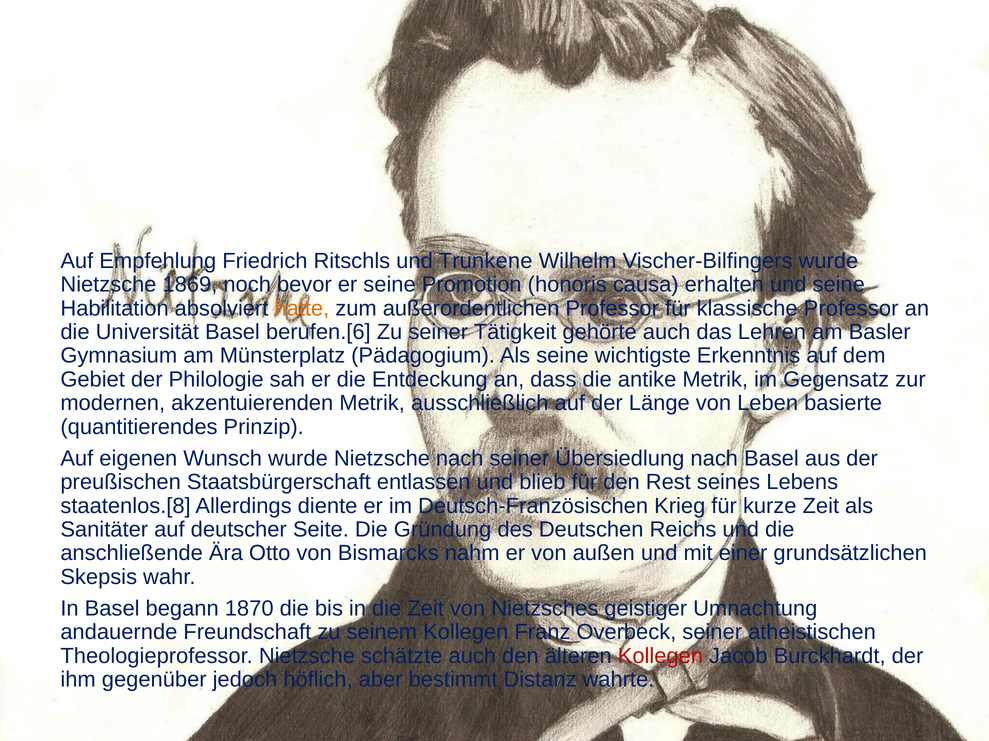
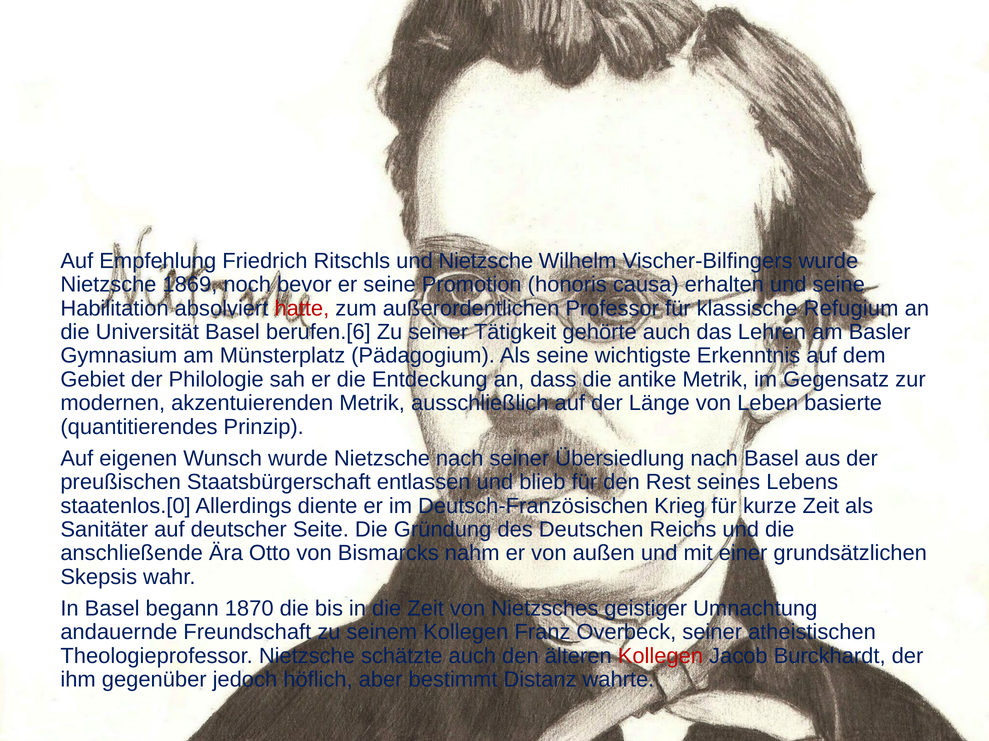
und Trunkene: Trunkene -> Nietzsche
hatte colour: orange -> red
klassische Professor: Professor -> Refugium
staatenlos.[8: staatenlos.[8 -> staatenlos.[0
